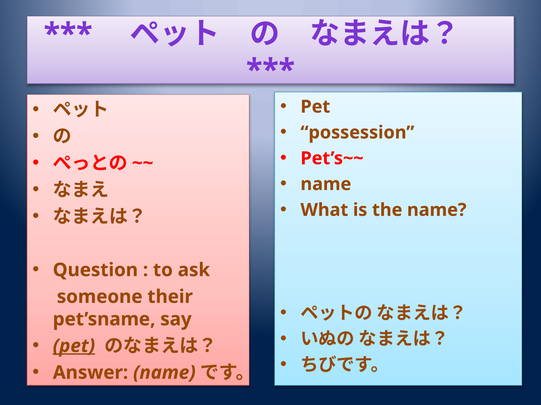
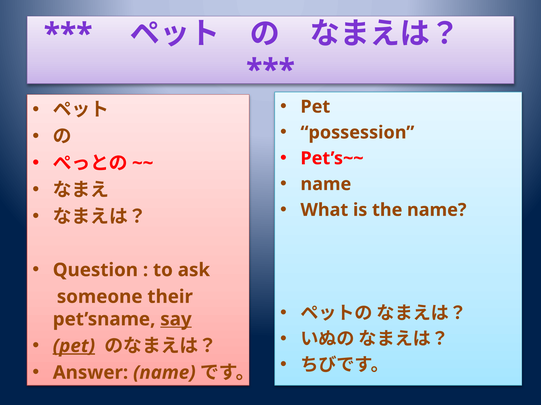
say underline: none -> present
